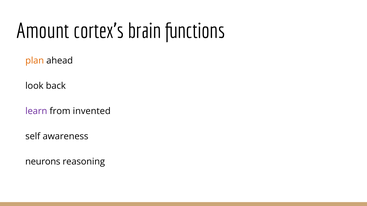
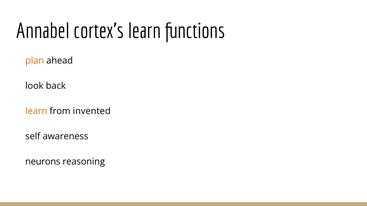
Amount: Amount -> Annabel
cortex’s brain: brain -> learn
learn at (36, 111) colour: purple -> orange
